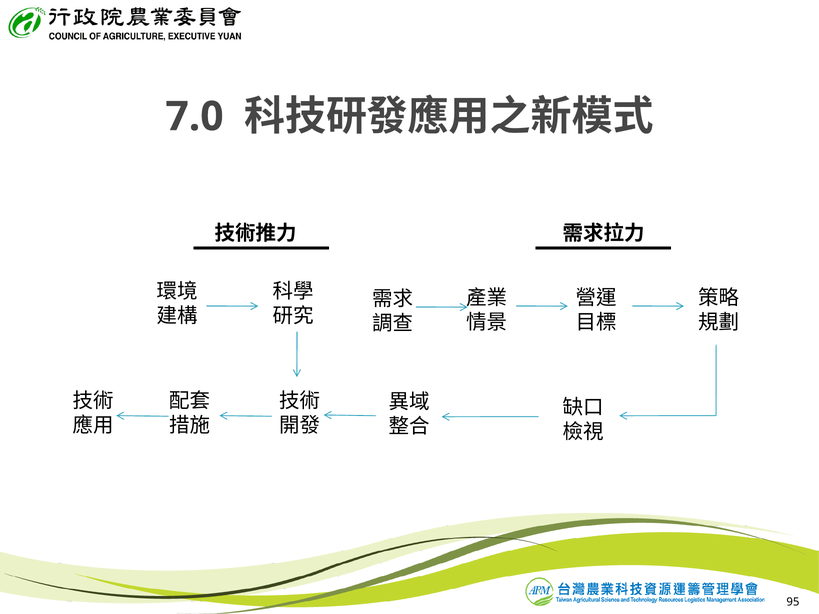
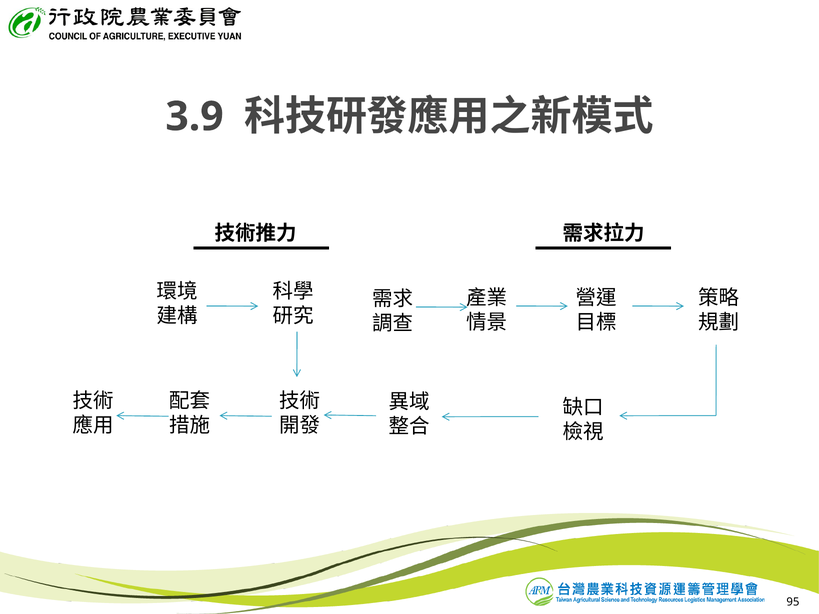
7.0: 7.0 -> 3.9
